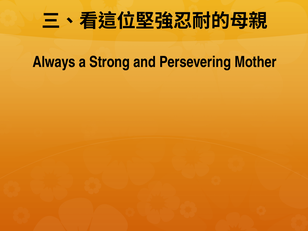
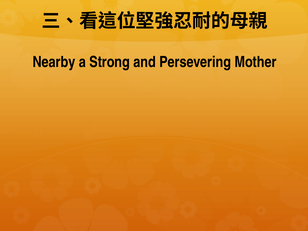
Always: Always -> Nearby
